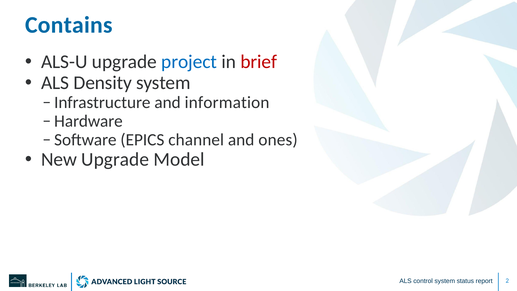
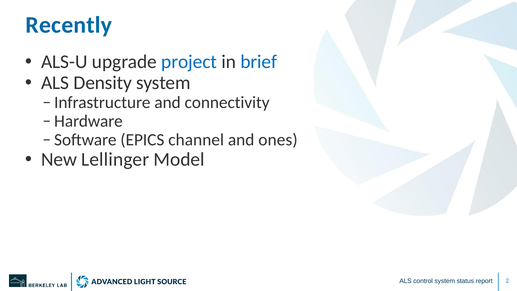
Contains: Contains -> Recently
brief colour: red -> blue
information: information -> connectivity
New Upgrade: Upgrade -> Lellinger
